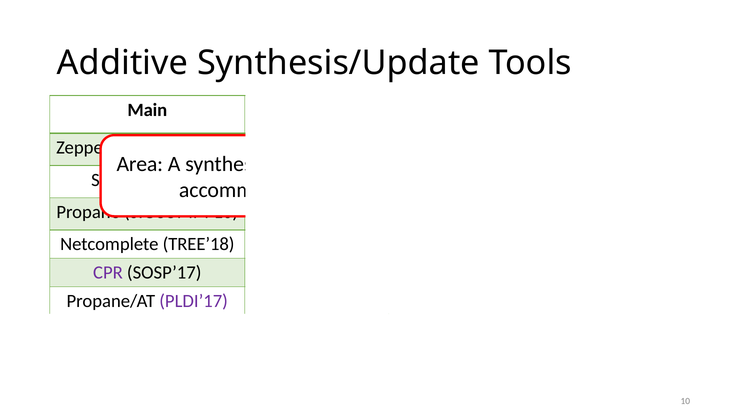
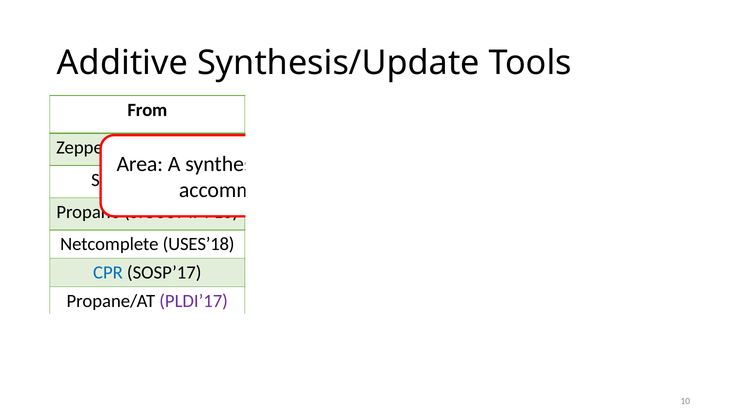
Main: Main -> From
TREE’18: TREE’18 -> USES’18
CPR colour: purple -> blue
